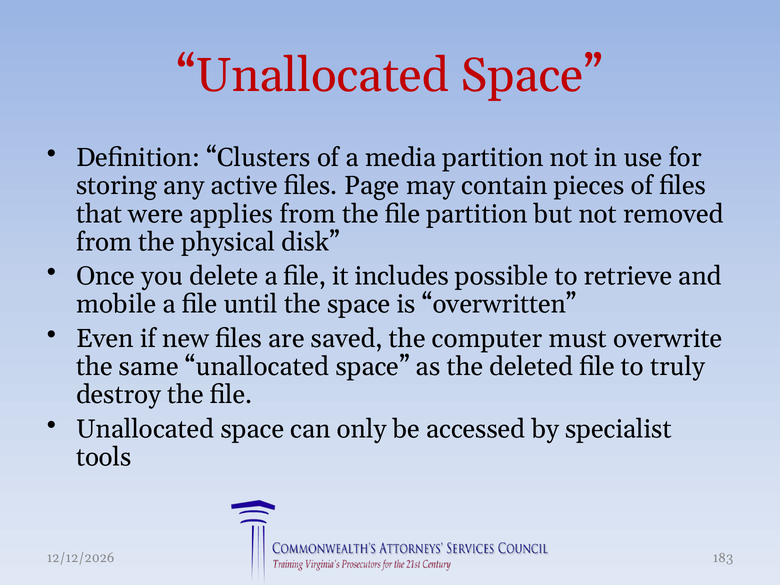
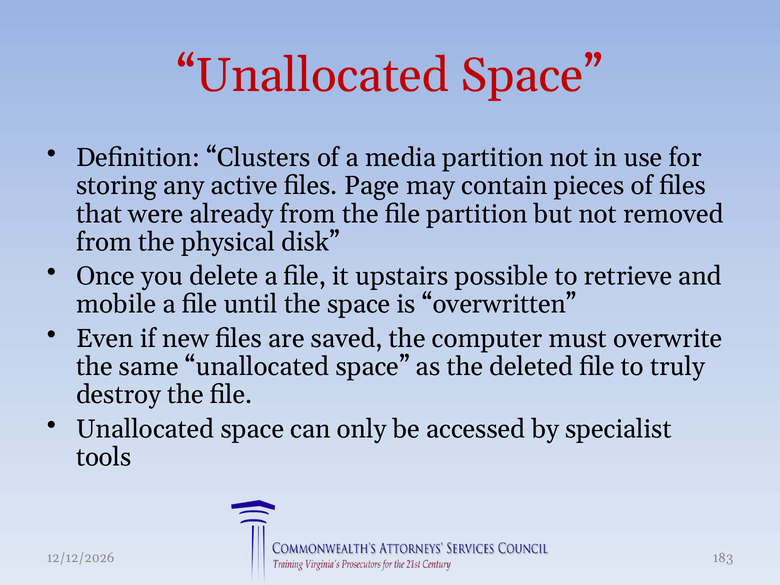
applies: applies -> already
includes: includes -> upstairs
